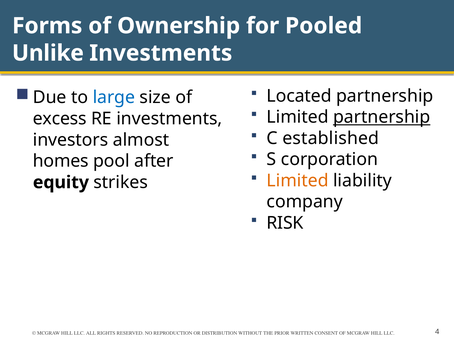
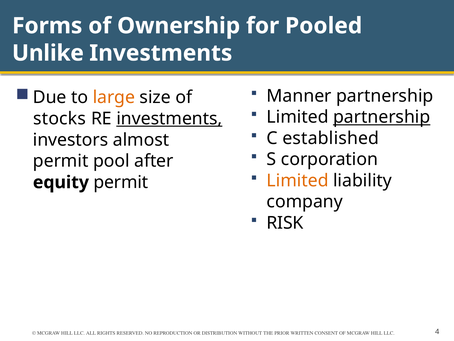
large colour: blue -> orange
Located: Located -> Manner
excess: excess -> stocks
investments at (169, 119) underline: none -> present
homes at (61, 161): homes -> permit
equity strikes: strikes -> permit
